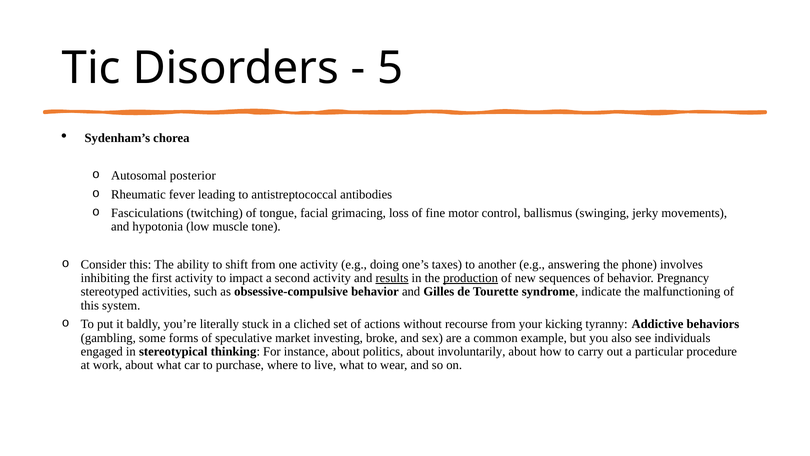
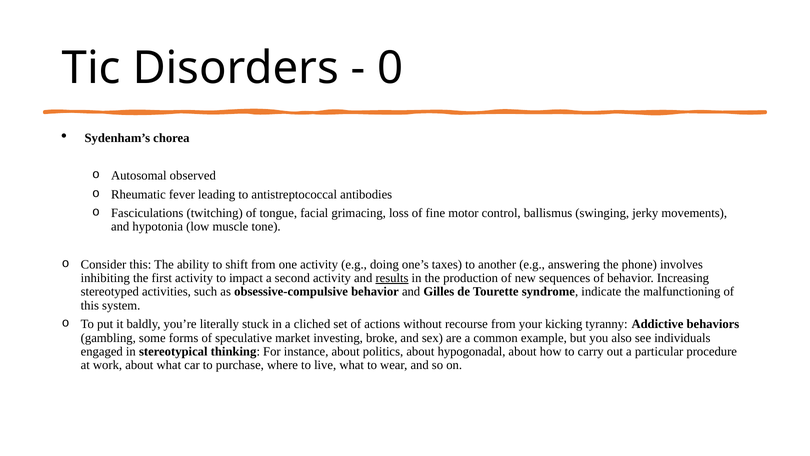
5: 5 -> 0
posterior: posterior -> observed
production underline: present -> none
Pregnancy: Pregnancy -> Increasing
involuntarily: involuntarily -> hypogonadal
